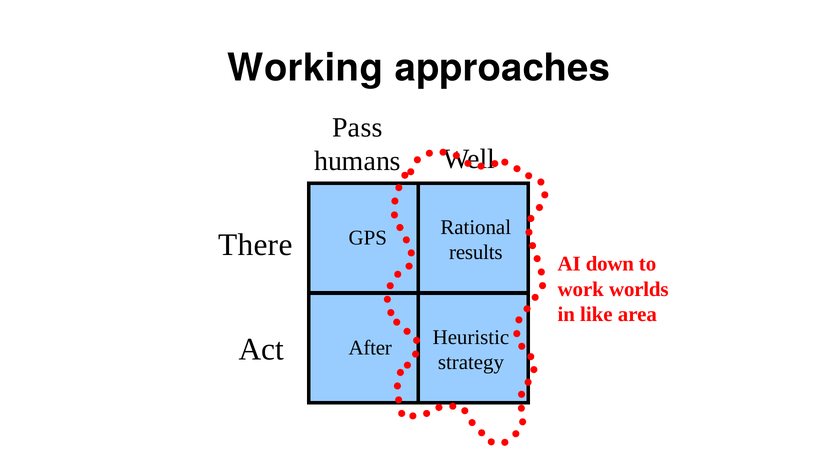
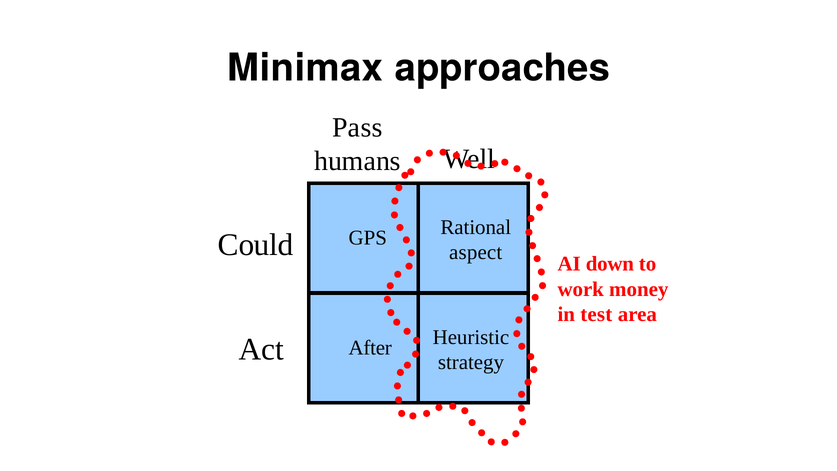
Working: Working -> Minimax
There: There -> Could
results: results -> aspect
worlds: worlds -> money
like: like -> test
